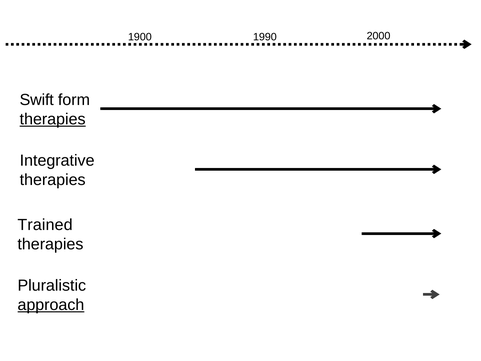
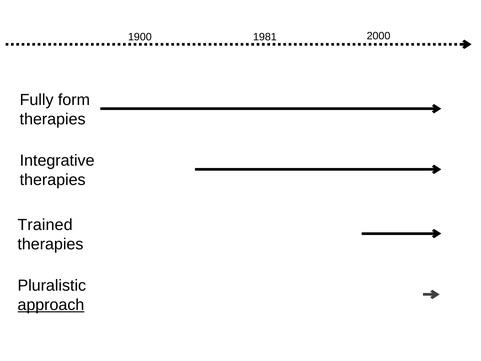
1990: 1990 -> 1981
Swift: Swift -> Fully
therapies at (53, 119) underline: present -> none
